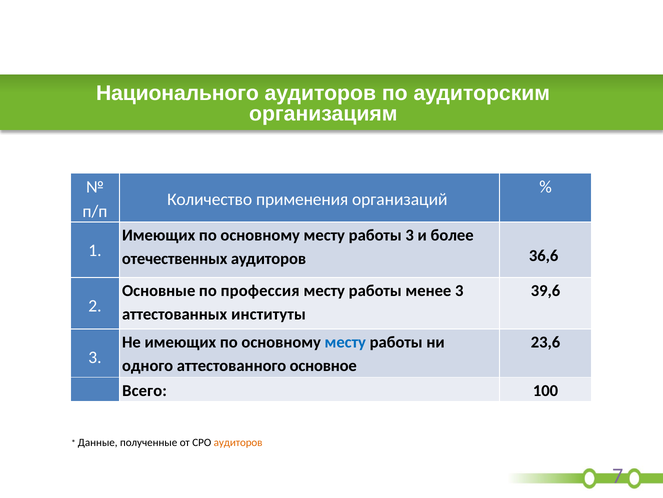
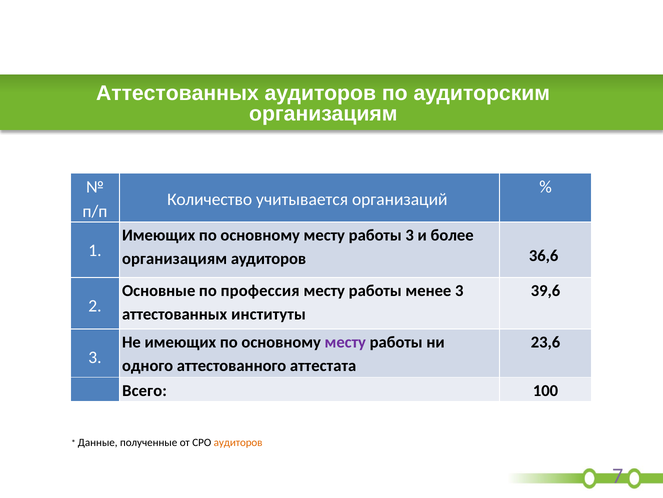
Национального at (177, 93): Национального -> Аттестованных
применения: применения -> учитывается
отечественных at (175, 258): отечественных -> организациям
месту at (345, 342) colour: blue -> purple
основное: основное -> аттестата
